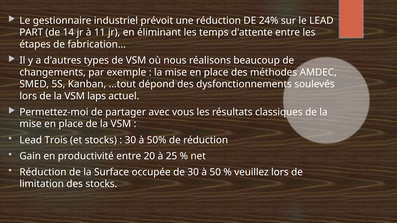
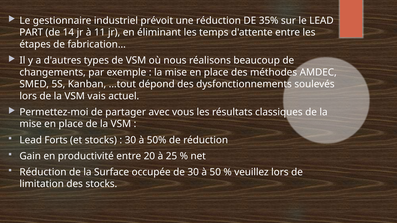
24%: 24% -> 35%
laps: laps -> vais
Trois: Trois -> Forts
